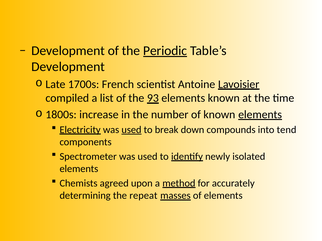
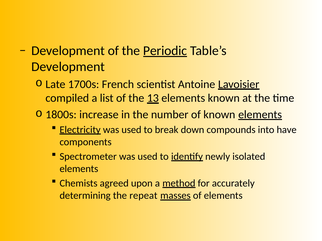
93: 93 -> 13
used at (131, 130) underline: present -> none
tend: tend -> have
